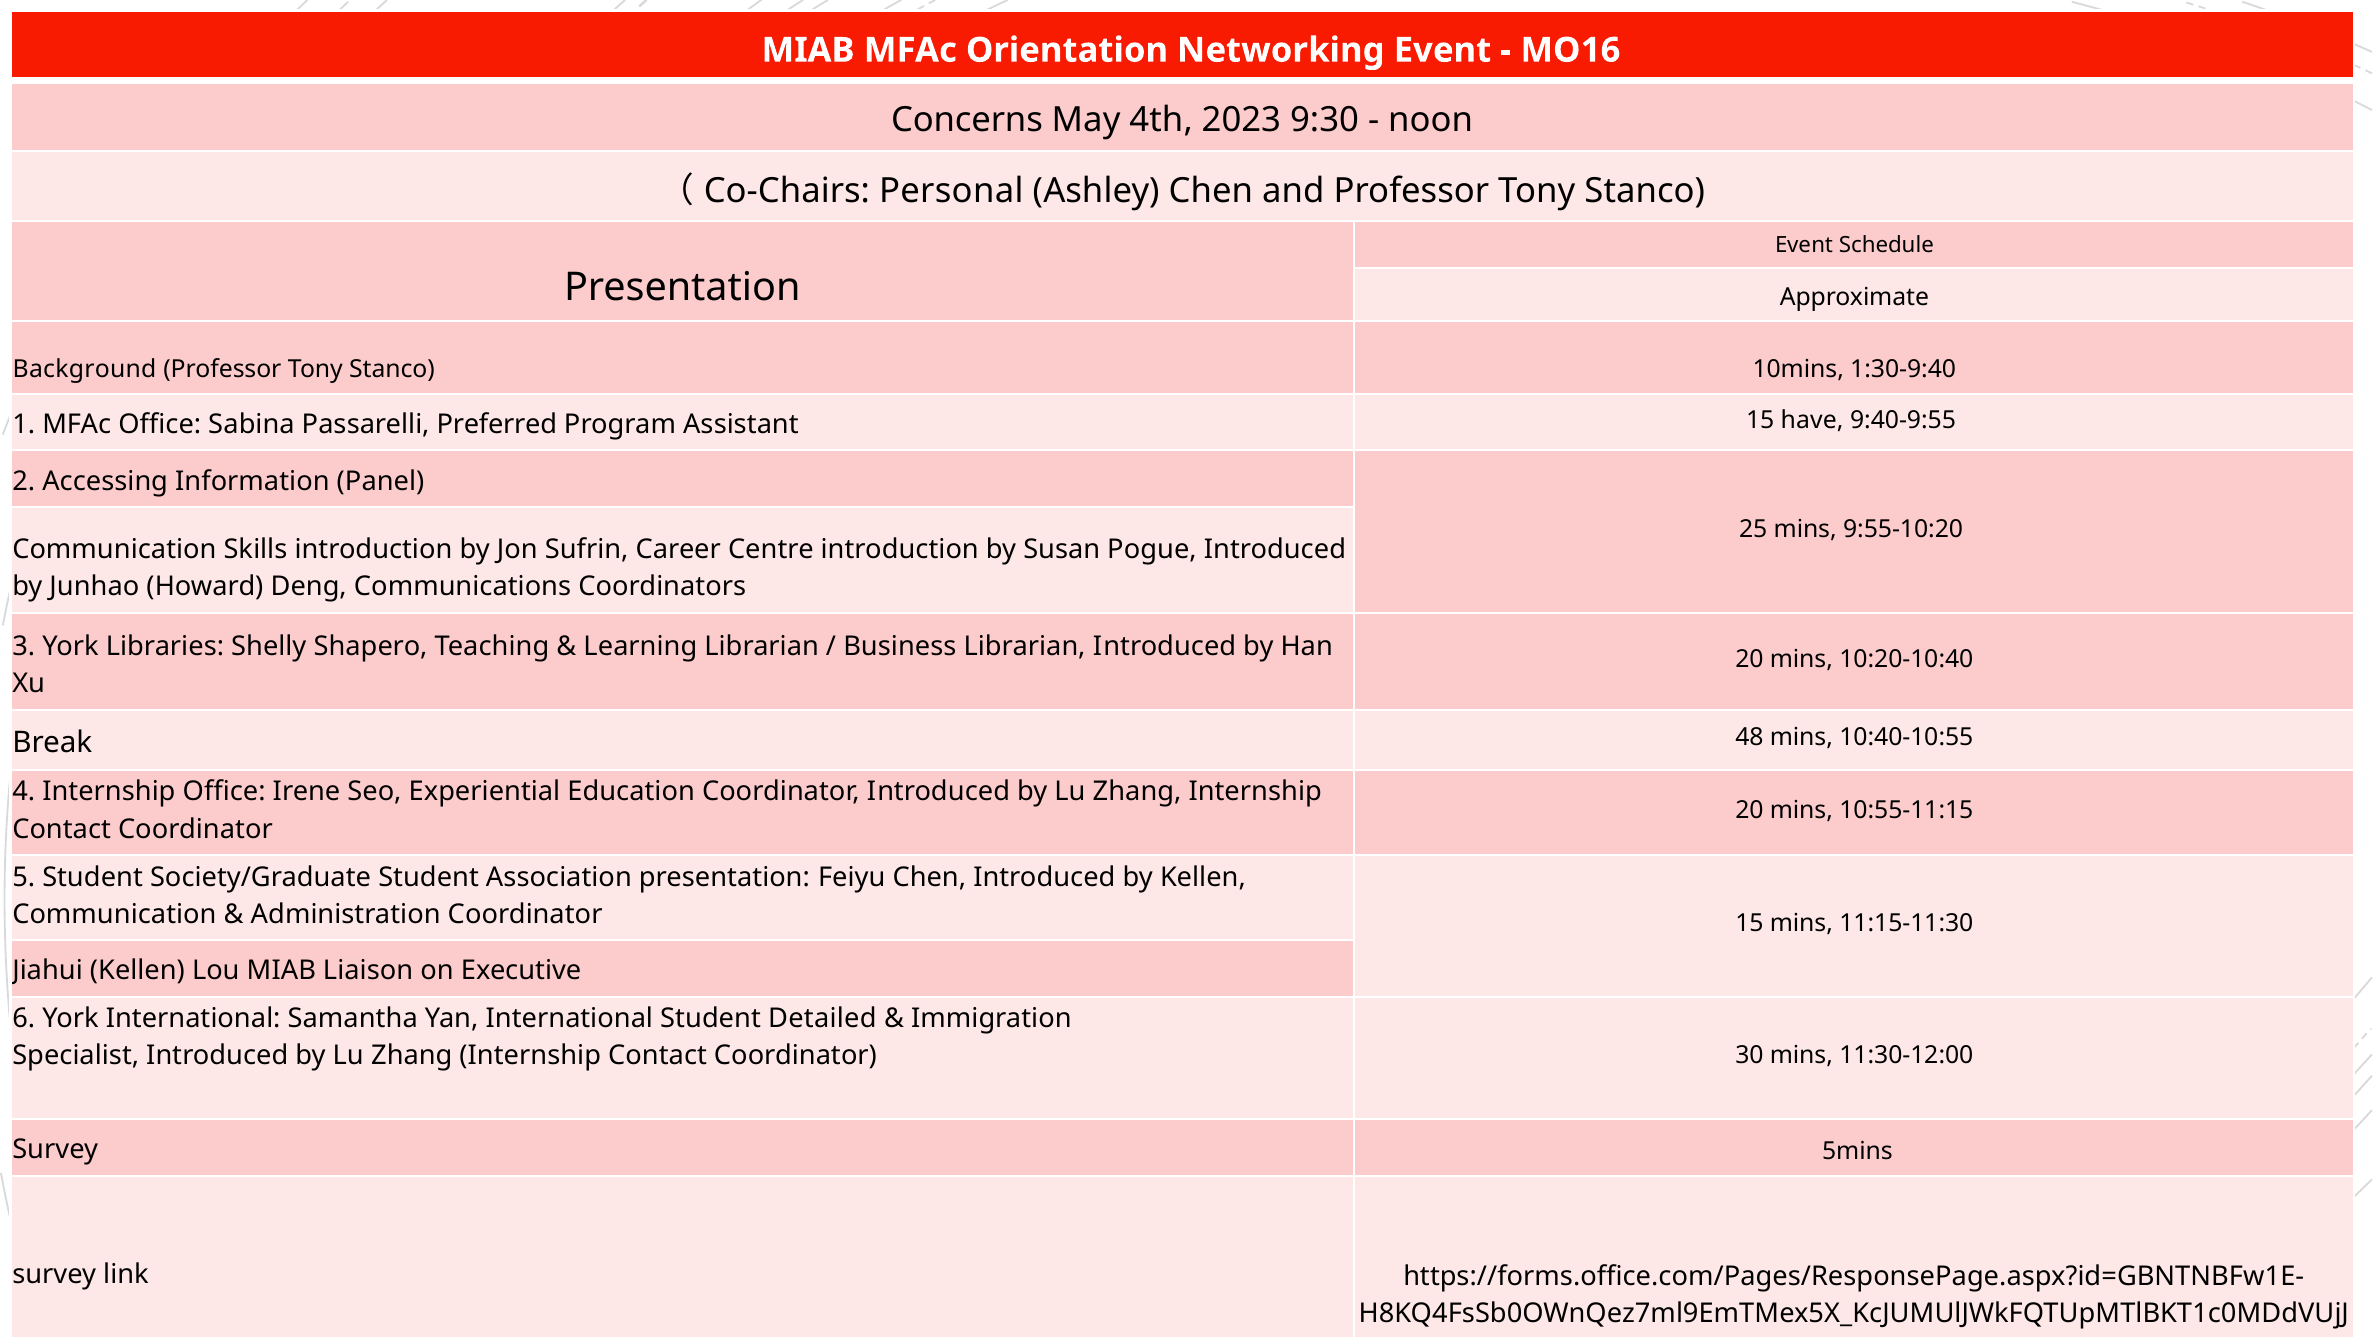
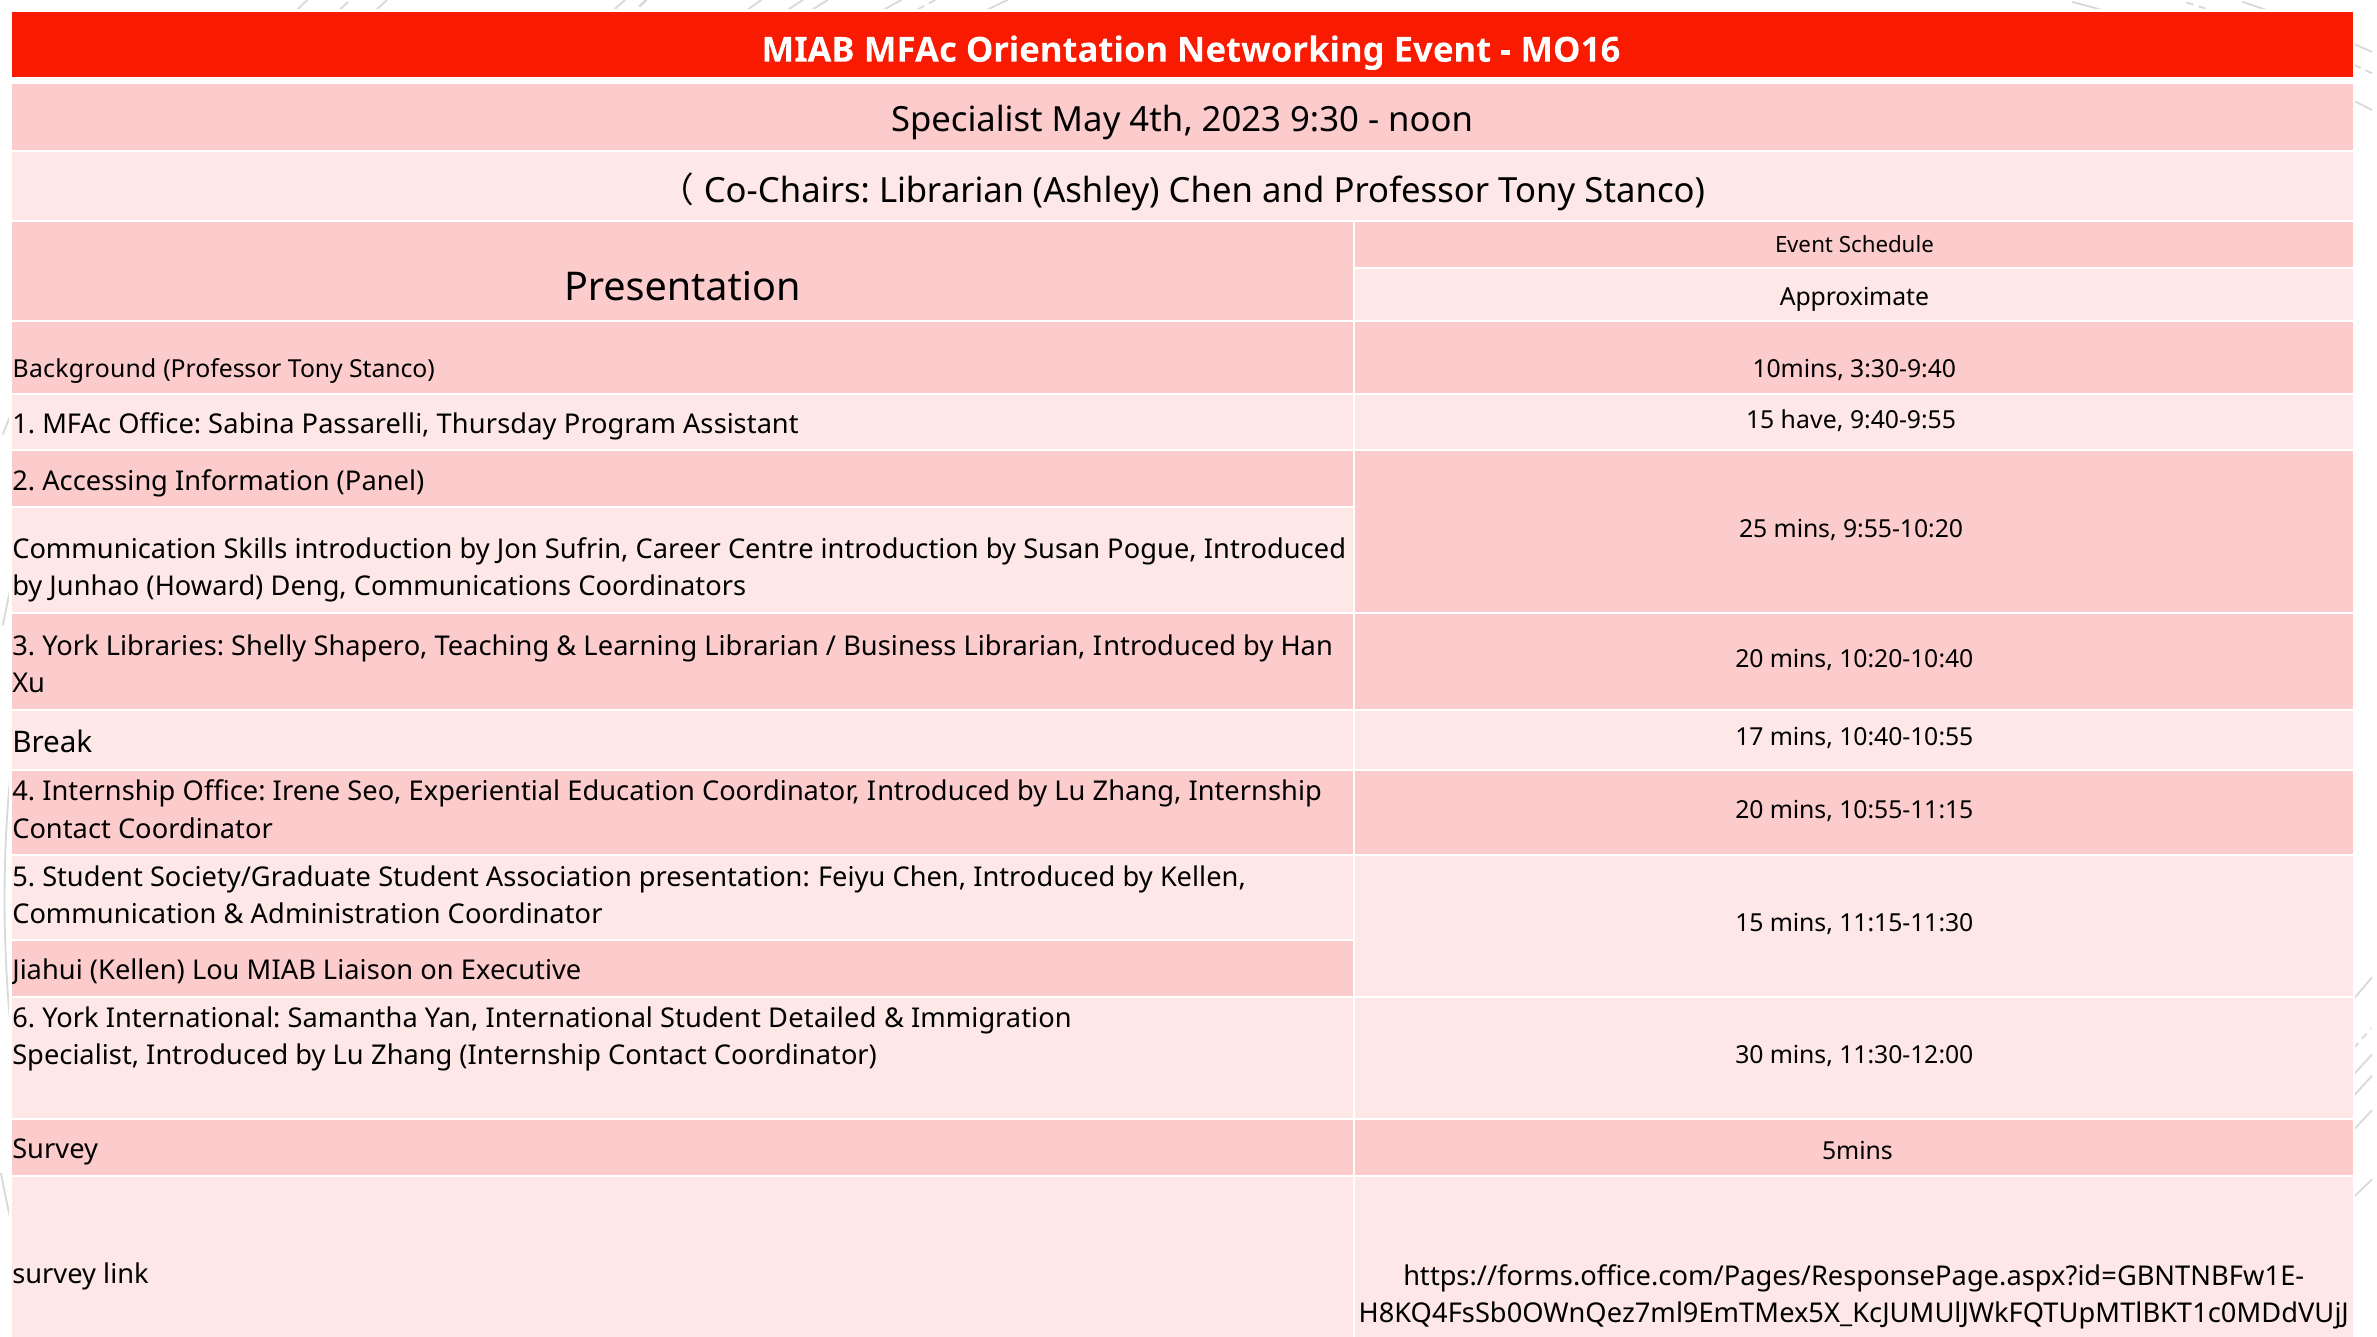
Concerns at (967, 120): Concerns -> Specialist
Personal at (951, 191): Personal -> Librarian
1:30-9:40: 1:30-9:40 -> 3:30-9:40
Preferred: Preferred -> Thursday
48: 48 -> 17
